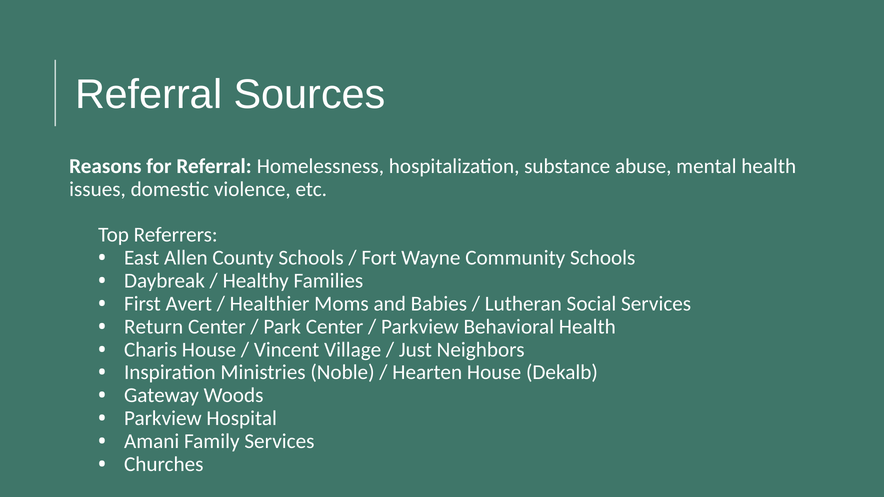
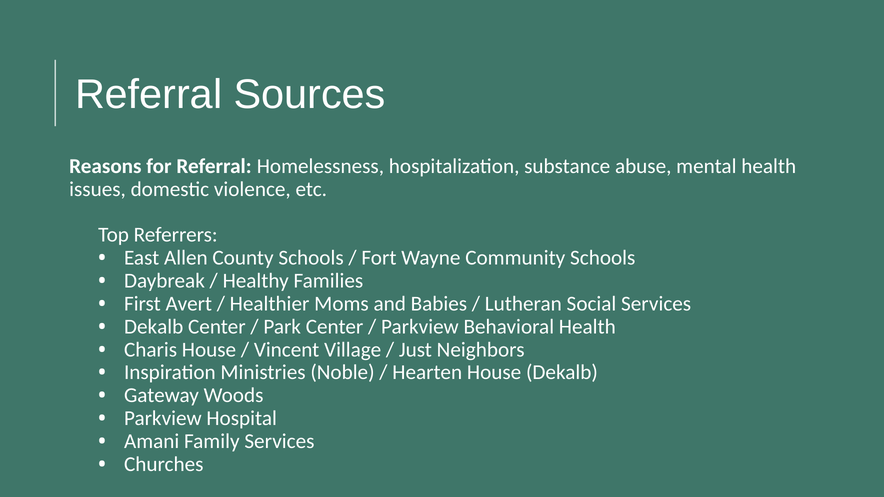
Return at (154, 327): Return -> Dekalb
